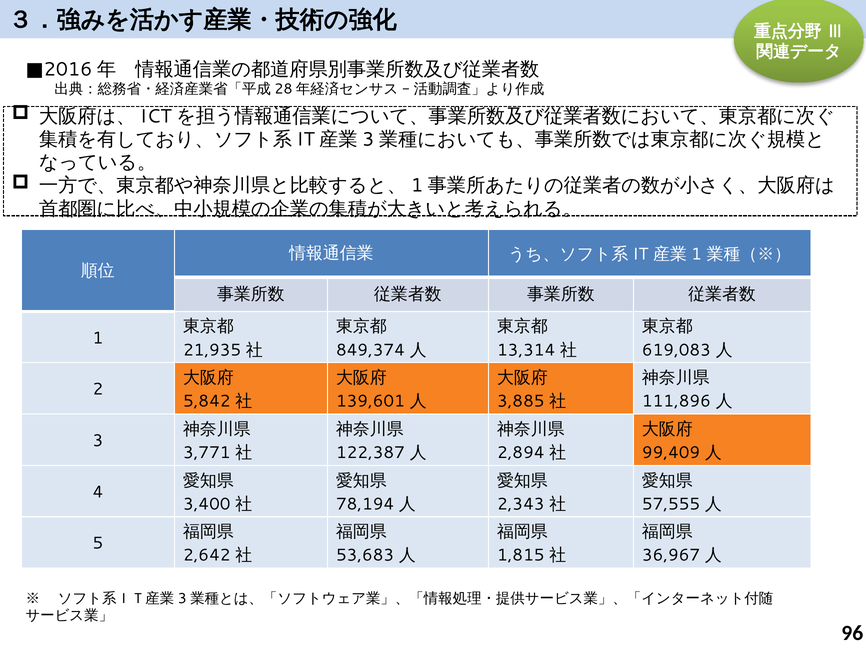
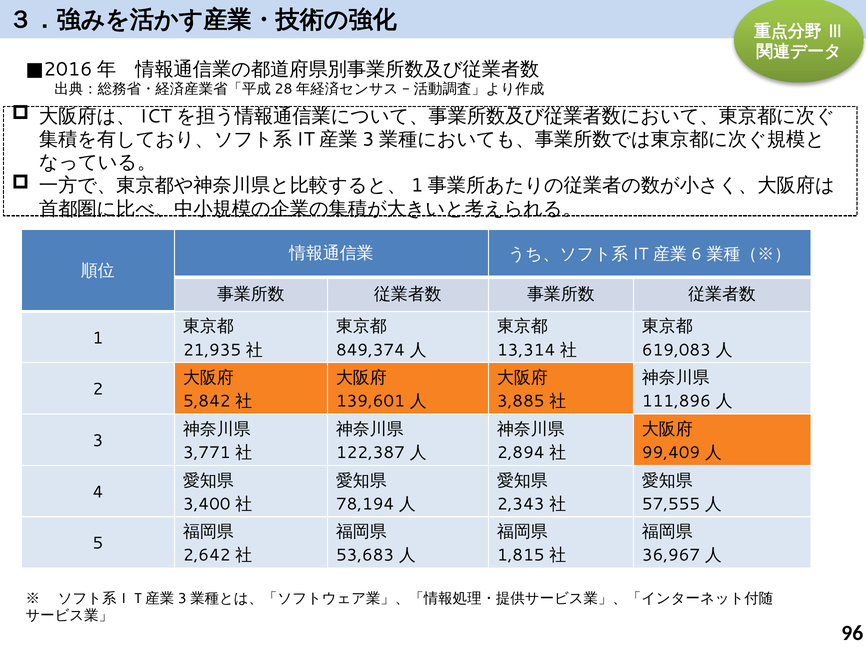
1 at (697, 254): 1 -> 6
